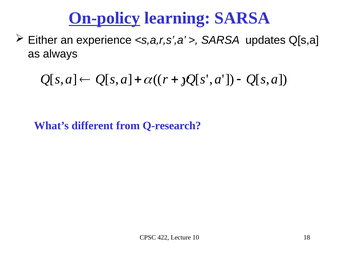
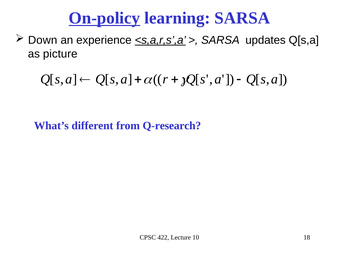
Either: Either -> Down
<s,a,r,s’,a underline: none -> present
always: always -> picture
